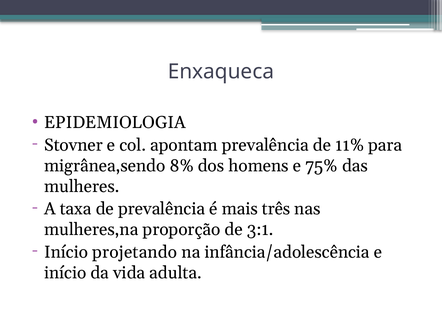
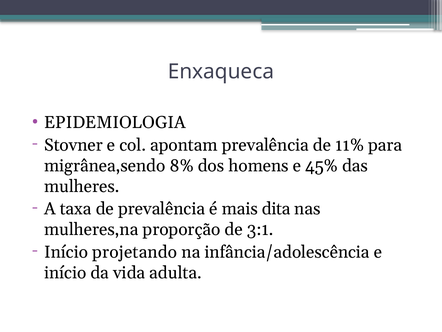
75%: 75% -> 45%
três: três -> dita
